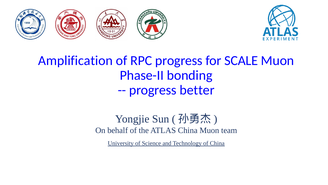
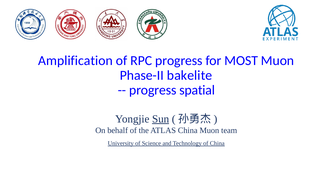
SCALE: SCALE -> MOST
bonding: bonding -> bakelite
better: better -> spatial
Sun underline: none -> present
